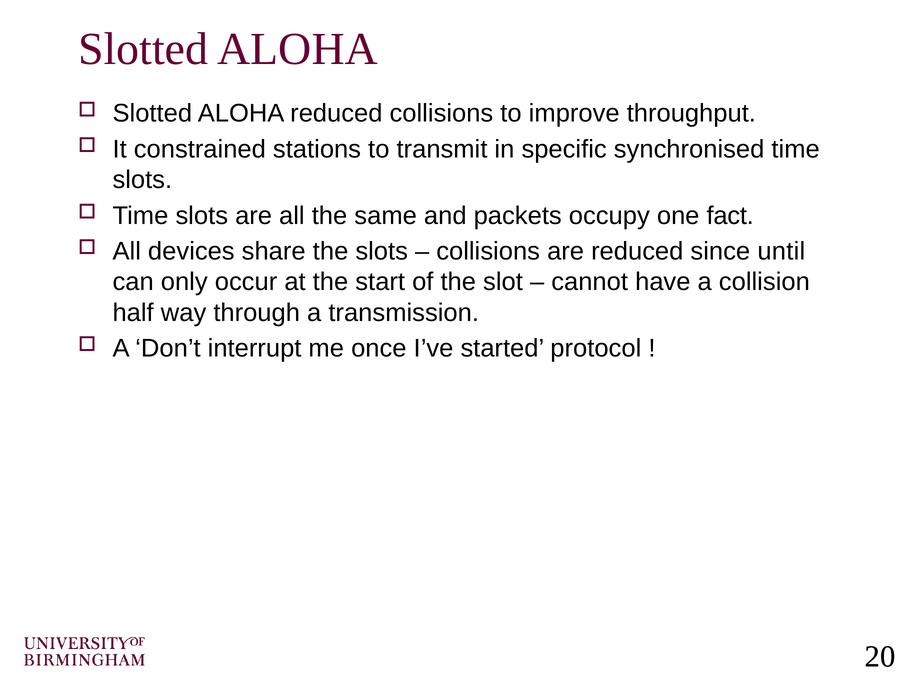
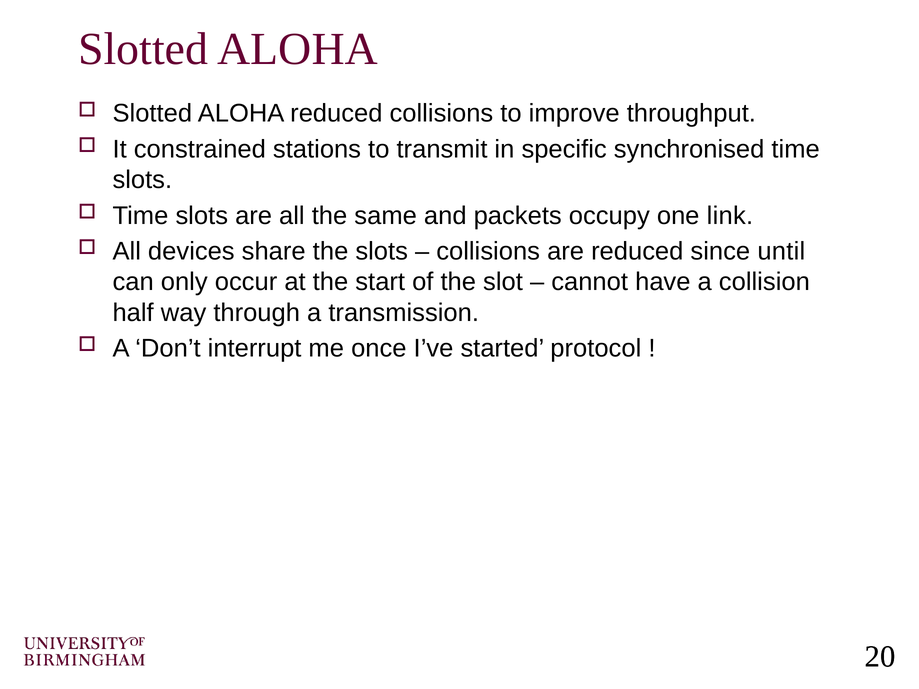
fact: fact -> link
